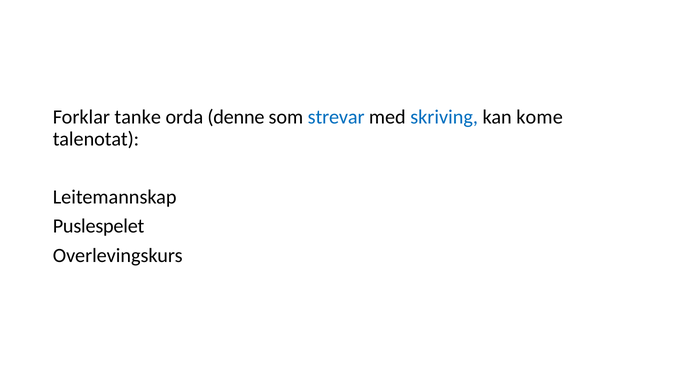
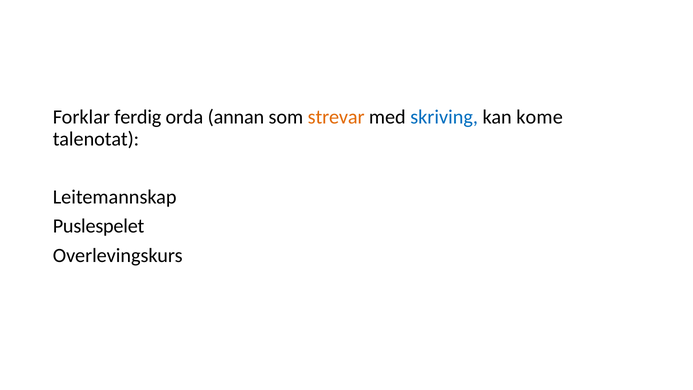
tanke: tanke -> ferdig
denne: denne -> annan
strevar colour: blue -> orange
